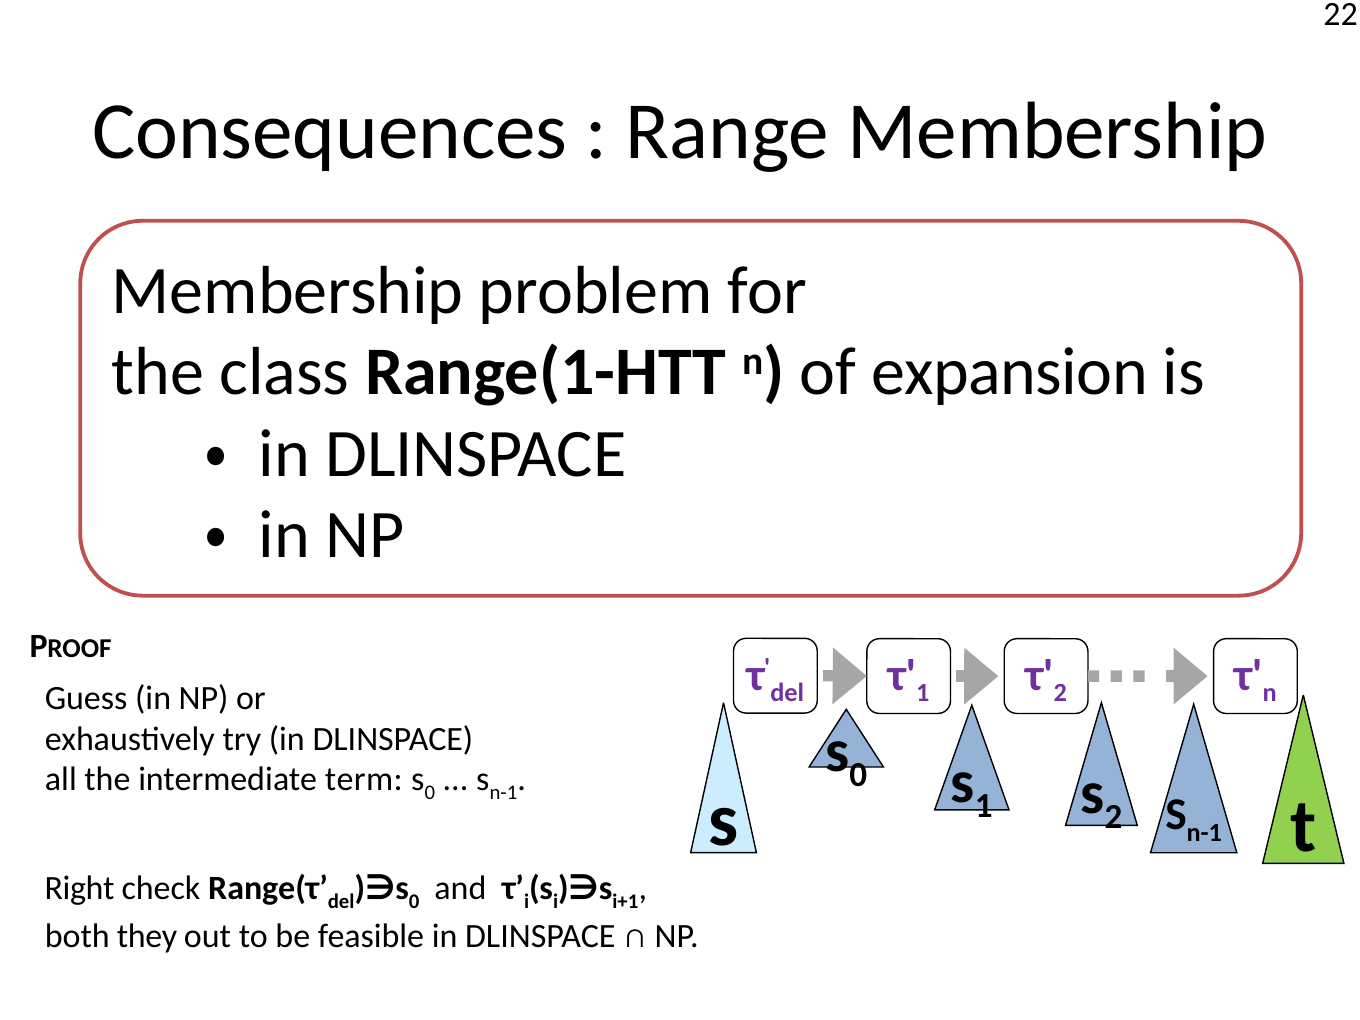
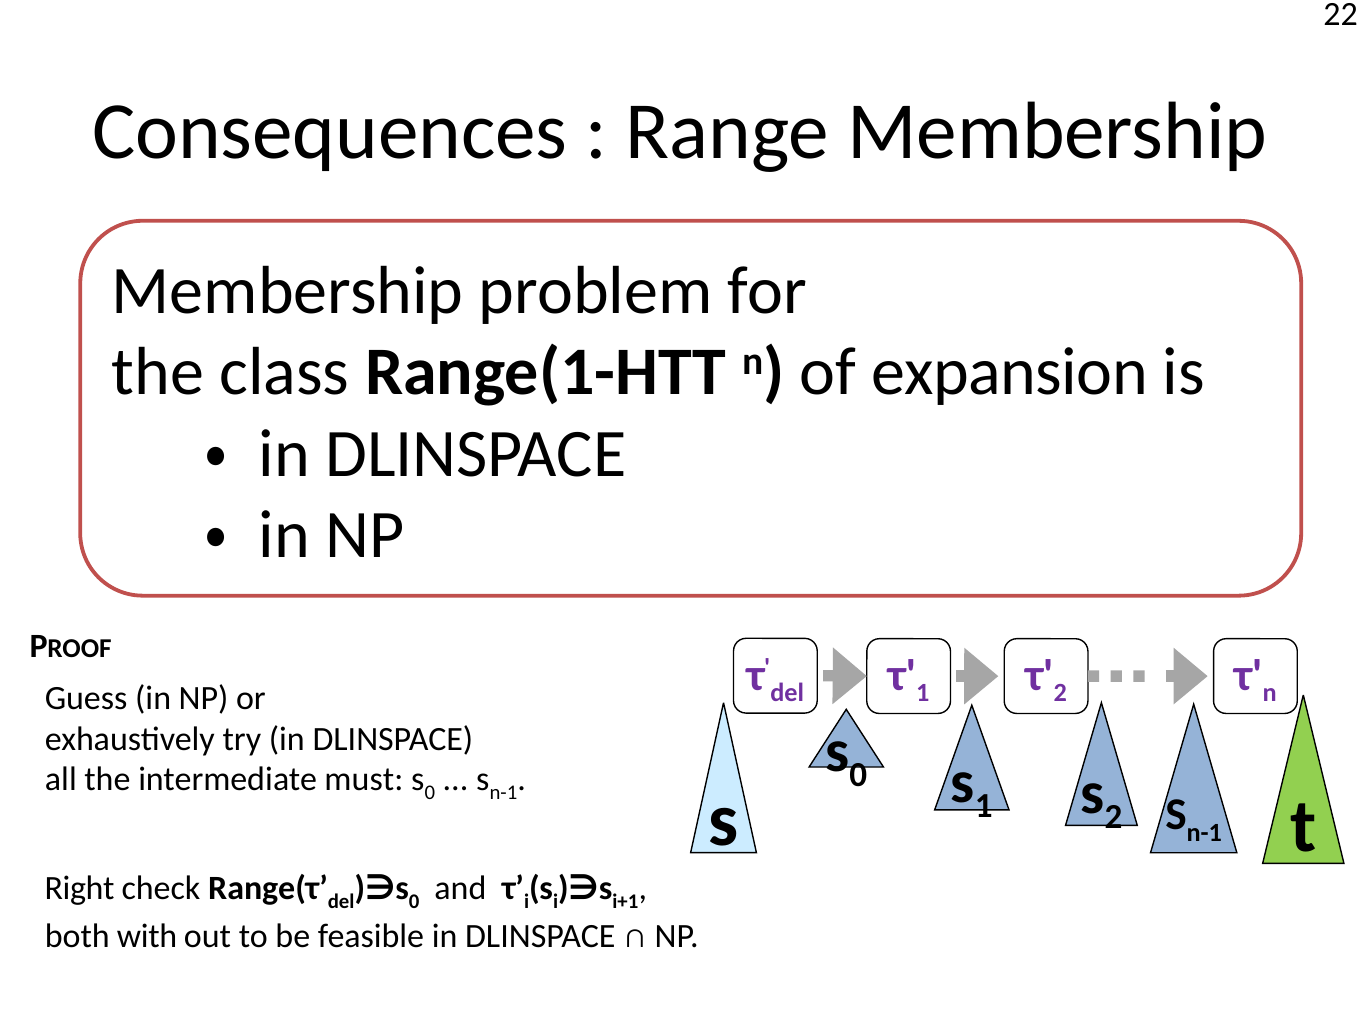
term: term -> must
they: they -> with
